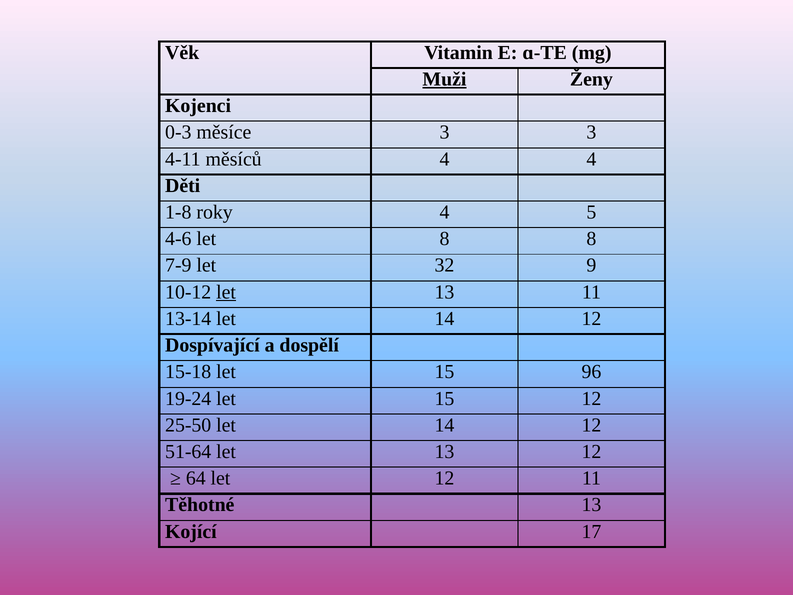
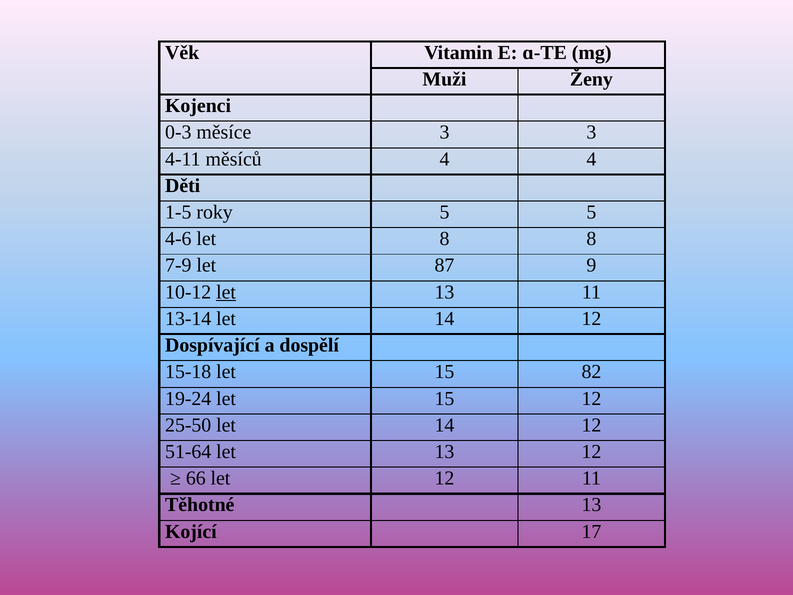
Muži underline: present -> none
1-8: 1-8 -> 1-5
roky 4: 4 -> 5
32: 32 -> 87
96: 96 -> 82
64: 64 -> 66
